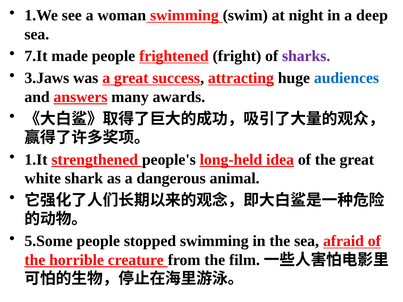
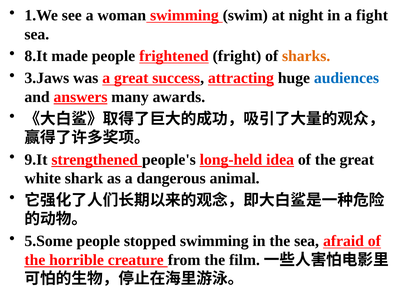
deep: deep -> fight
7.It: 7.It -> 8.It
sharks colour: purple -> orange
1.It: 1.It -> 9.It
